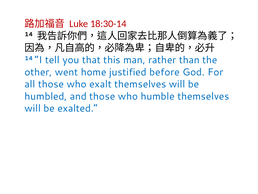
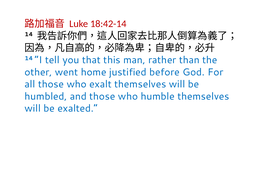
18:30-14: 18:30-14 -> 18:42-14
